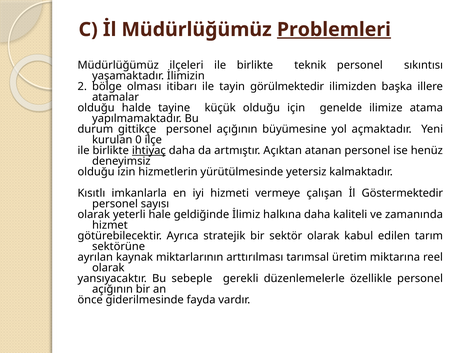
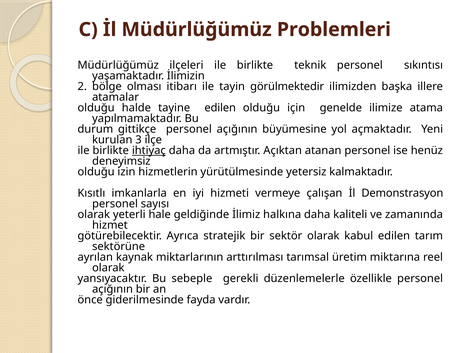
Problemleri underline: present -> none
tayine küçük: küçük -> edilen
0: 0 -> 3
Göstermektedir: Göstermektedir -> Demonstrasyon
